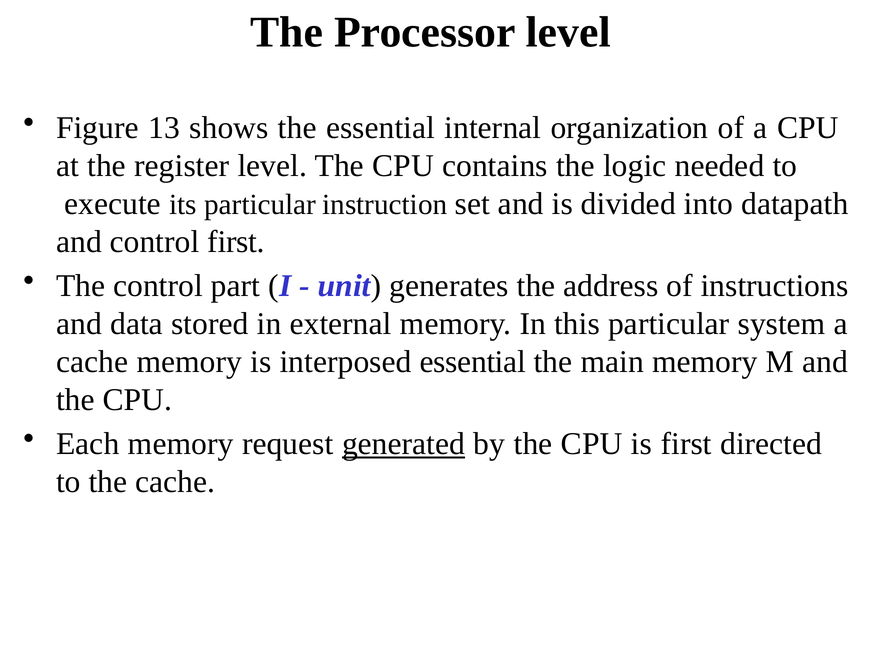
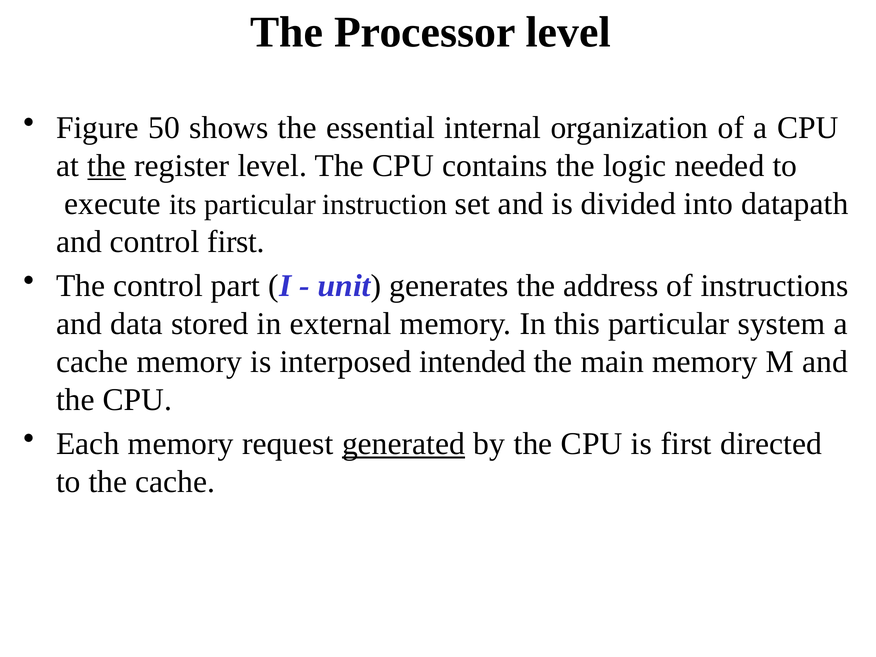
13: 13 -> 50
the at (107, 166) underline: none -> present
interposed essential: essential -> intended
